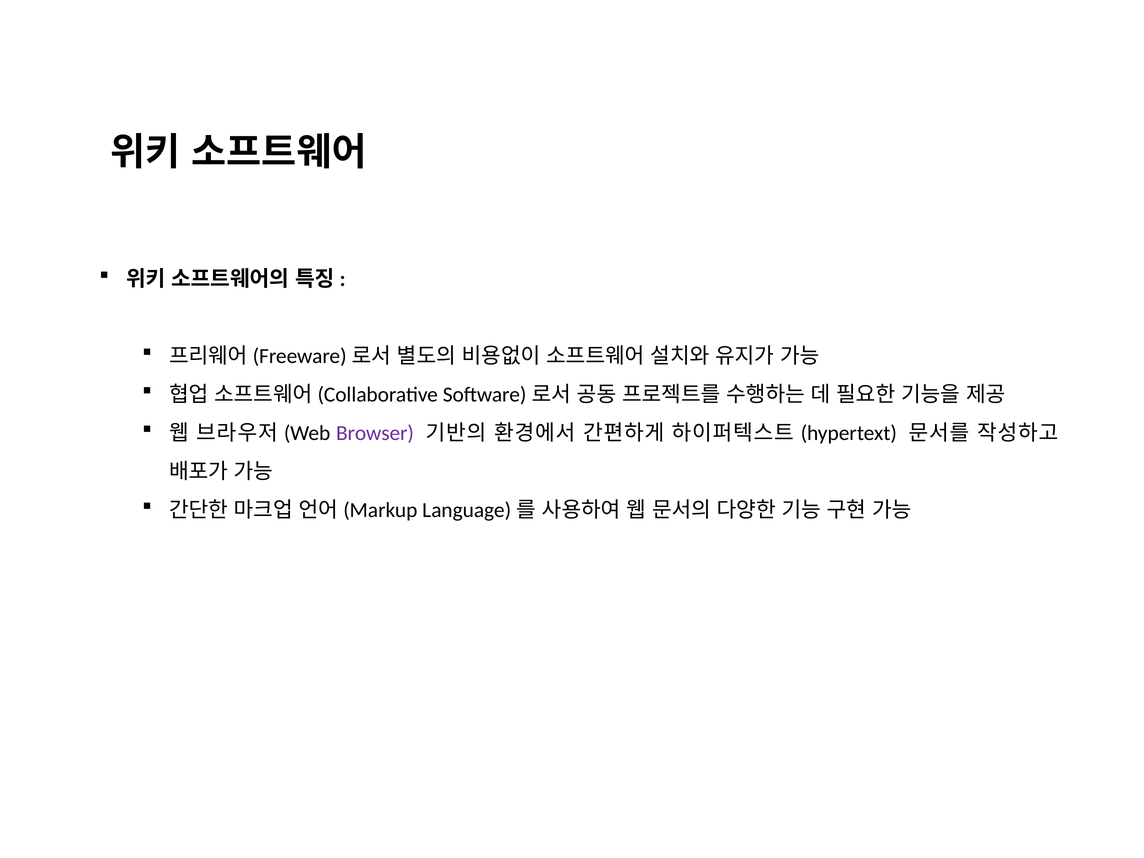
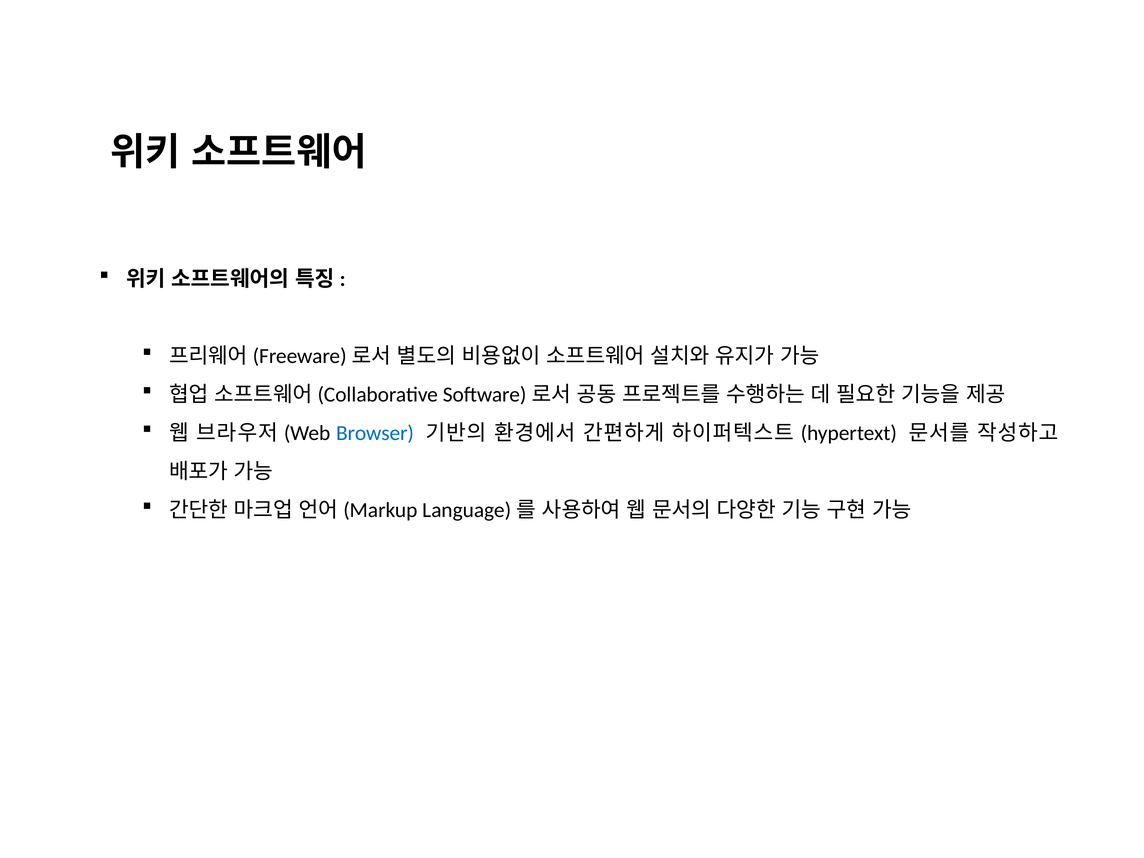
Browser colour: purple -> blue
